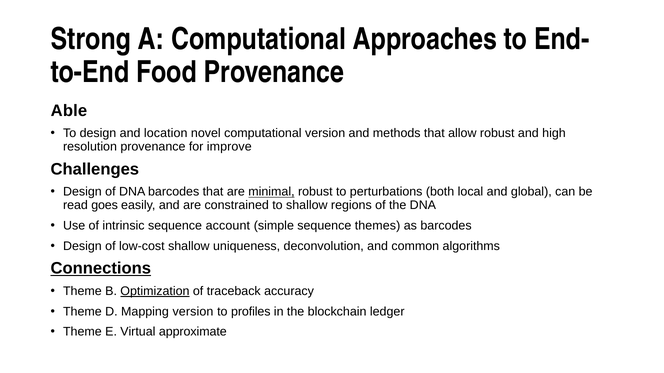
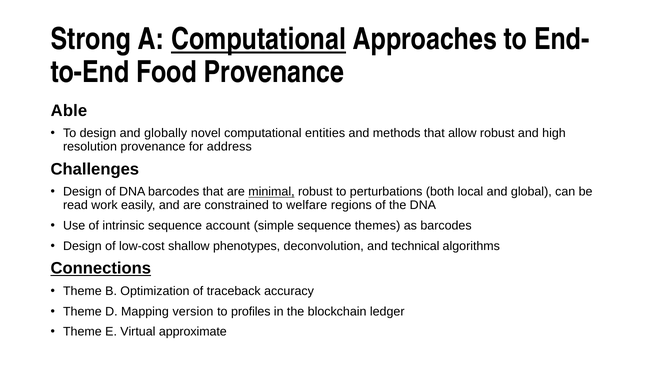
Computational at (259, 39) underline: none -> present
location: location -> globally
computational version: version -> entities
improve: improve -> address
goes: goes -> work
to shallow: shallow -> welfare
uniqueness: uniqueness -> phenotypes
common: common -> technical
Optimization underline: present -> none
